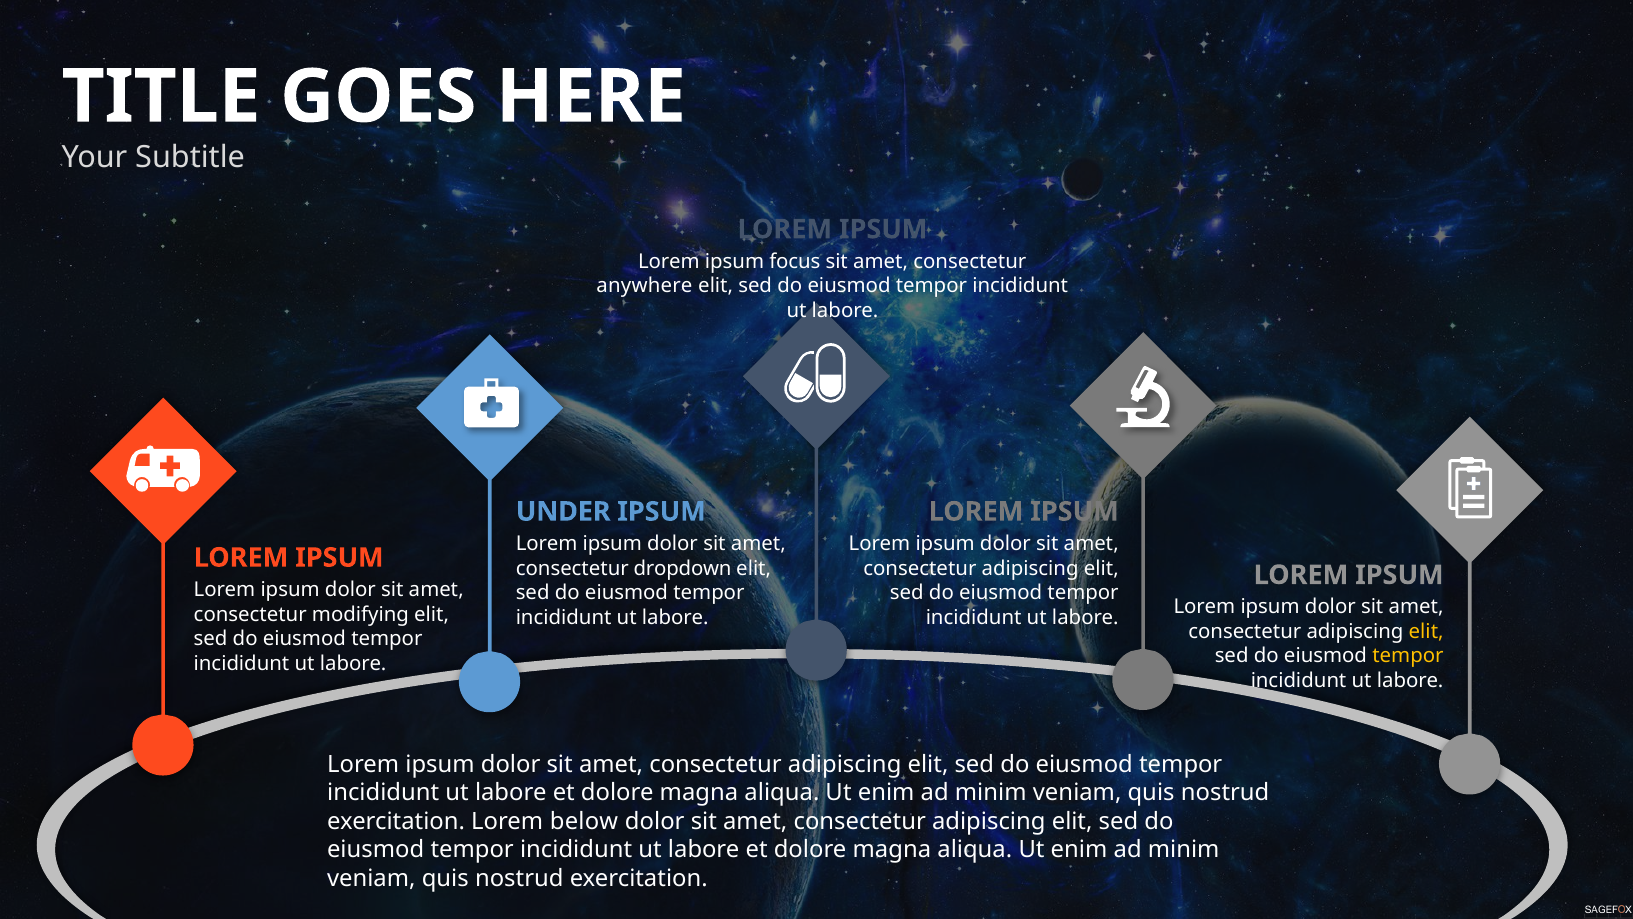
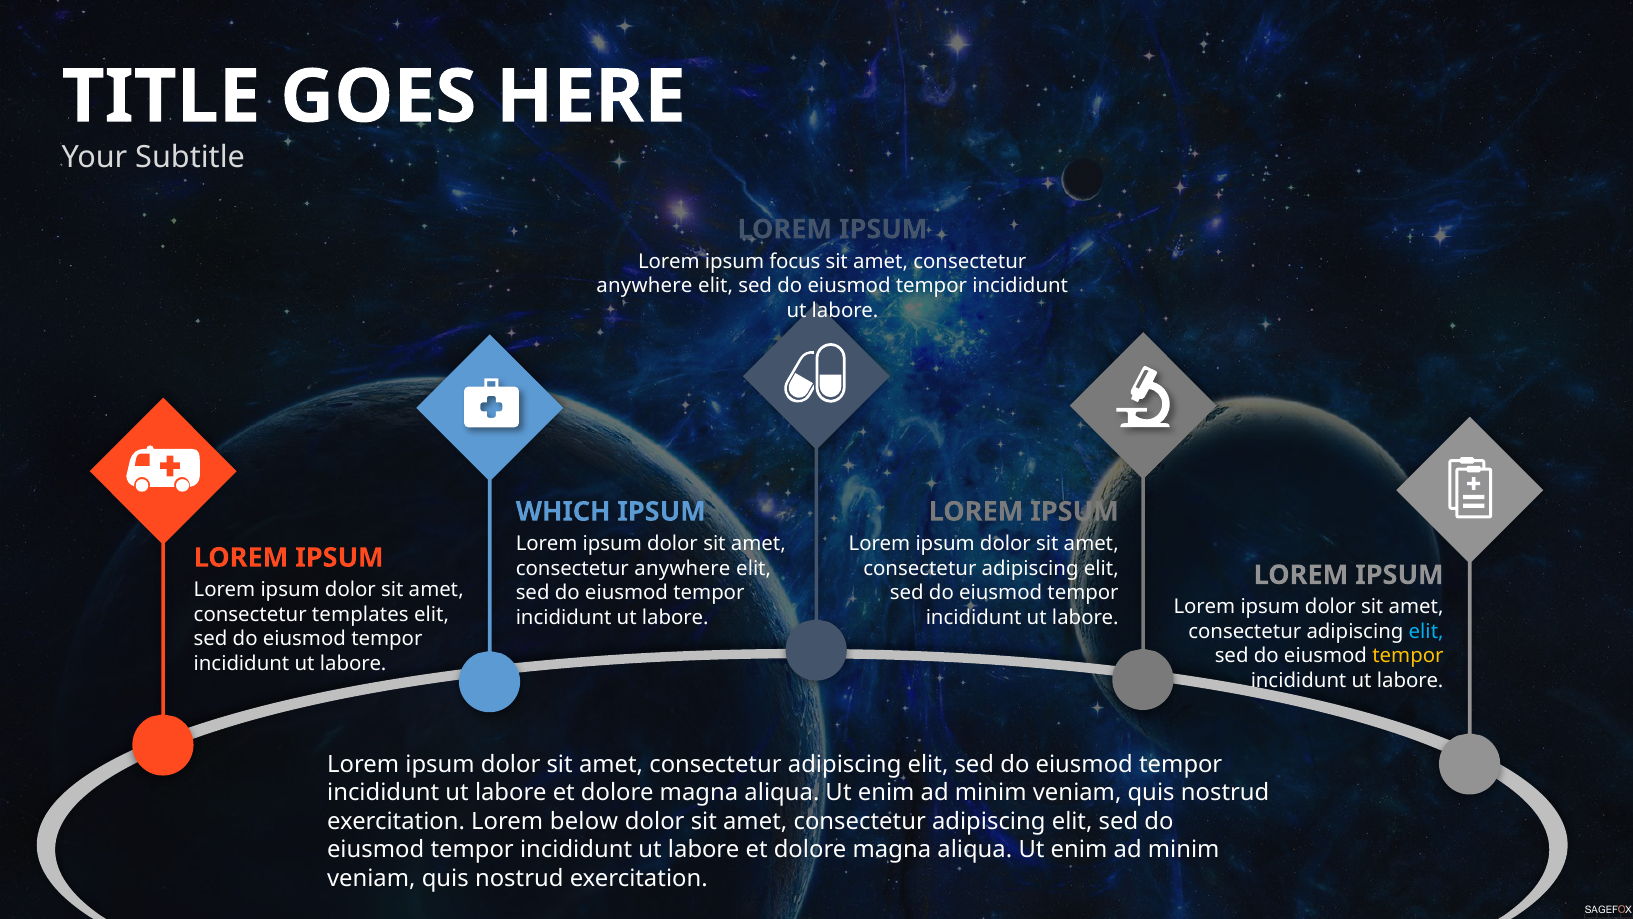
UNDER: UNDER -> WHICH
dropdown at (683, 568): dropdown -> anywhere
modifying: modifying -> templates
elit at (1426, 631) colour: yellow -> light blue
